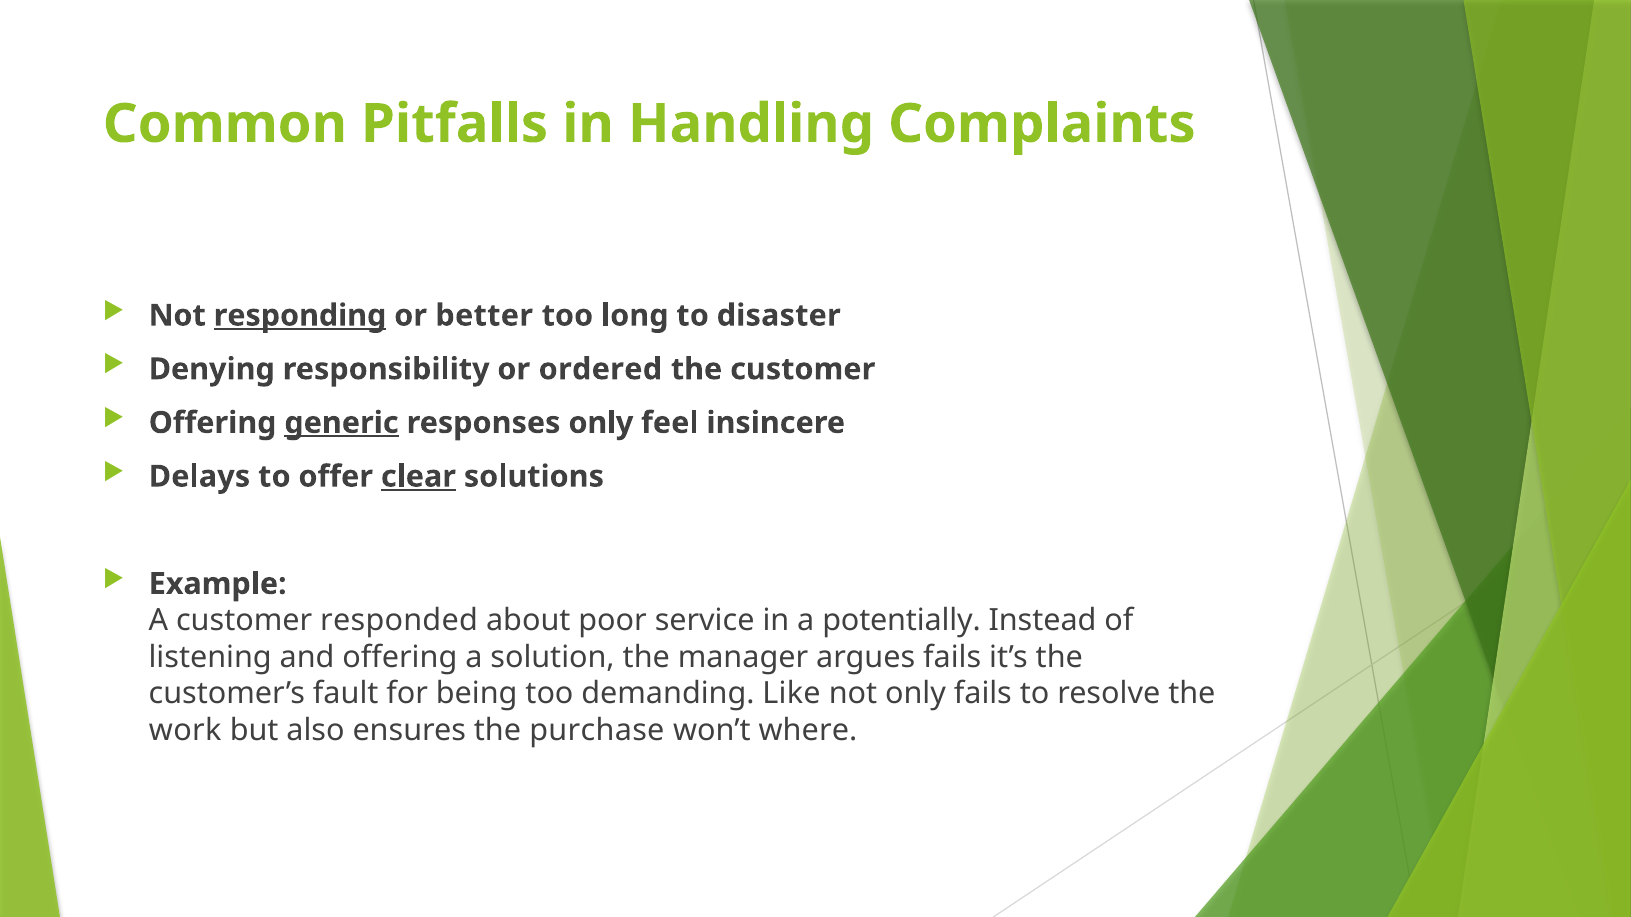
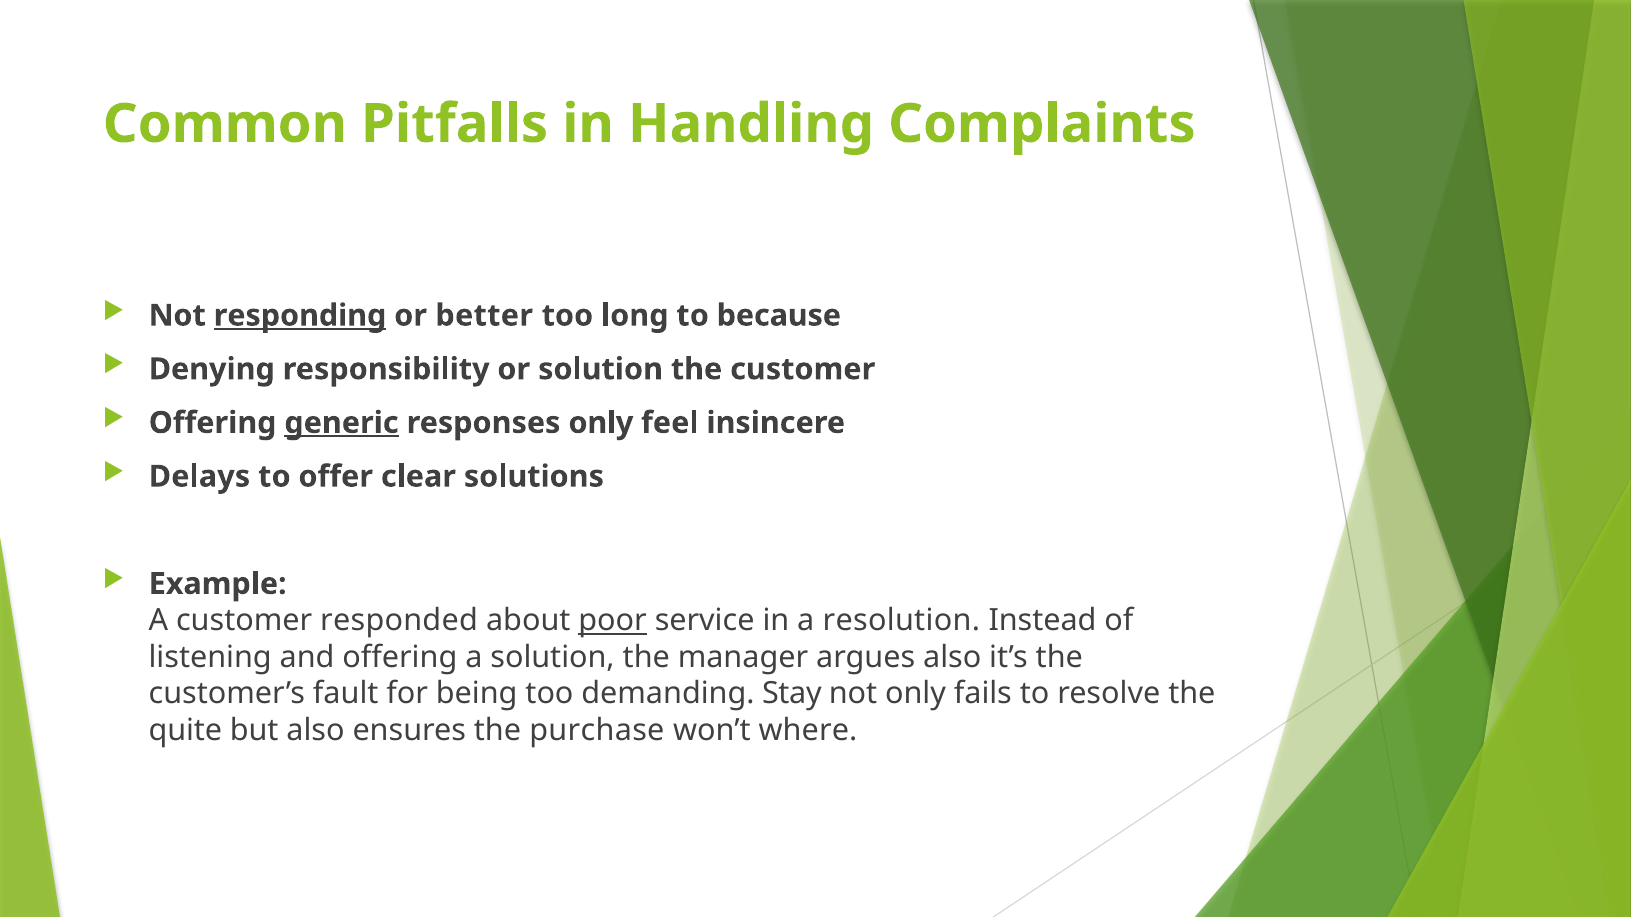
disaster: disaster -> because
or ordered: ordered -> solution
clear underline: present -> none
poor underline: none -> present
potentially: potentially -> resolution
argues fails: fails -> also
Like: Like -> Stay
work: work -> quite
